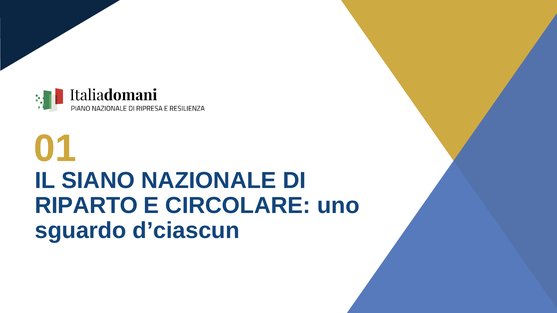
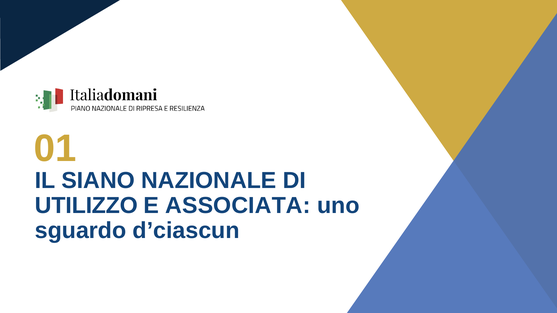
RIPARTO: RIPARTO -> UTILIZZO
CIRCOLARE: CIRCOLARE -> ASSOCIATA
